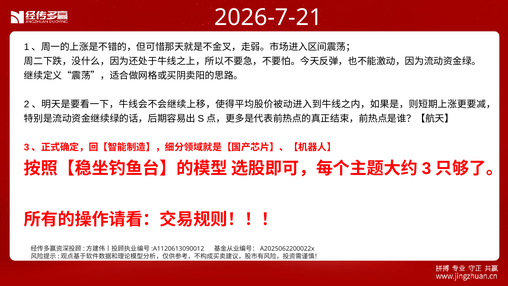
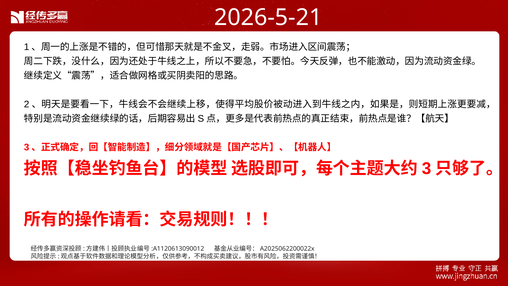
2026-7-21: 2026-7-21 -> 2026-5-21
